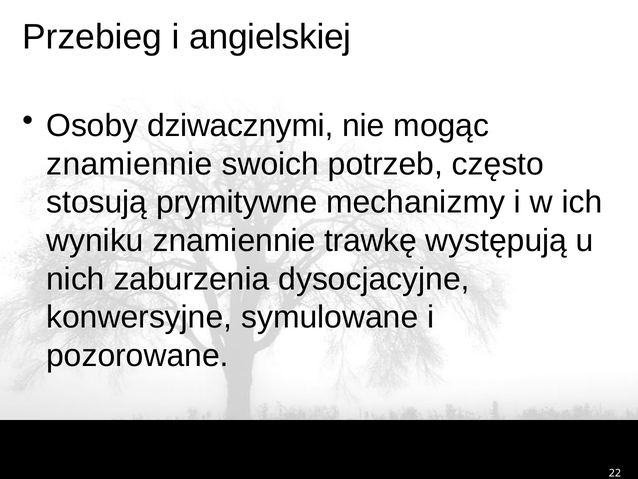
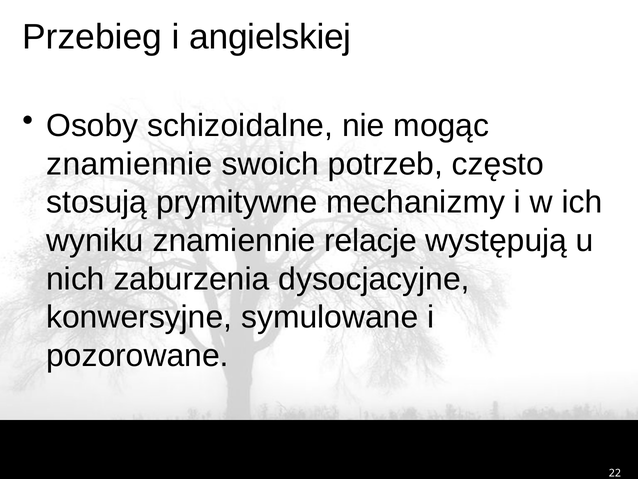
dziwacznymi: dziwacznymi -> schizoidalne
trawkę: trawkę -> relacje
